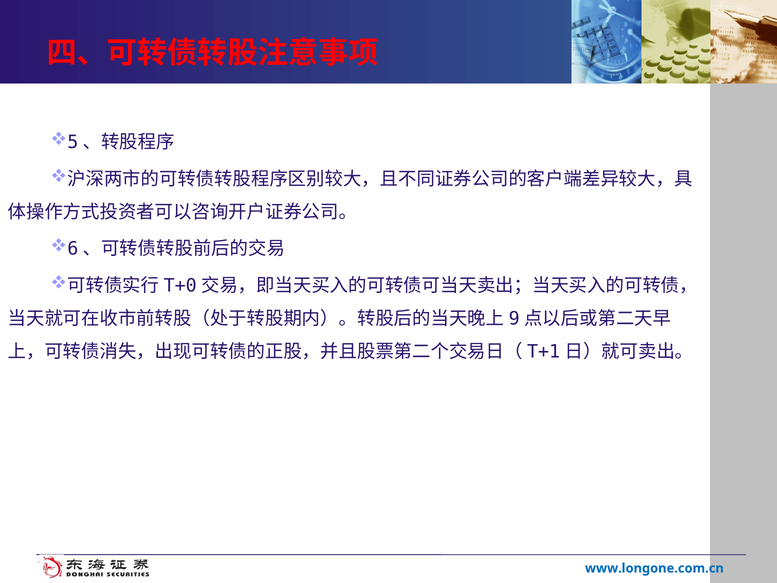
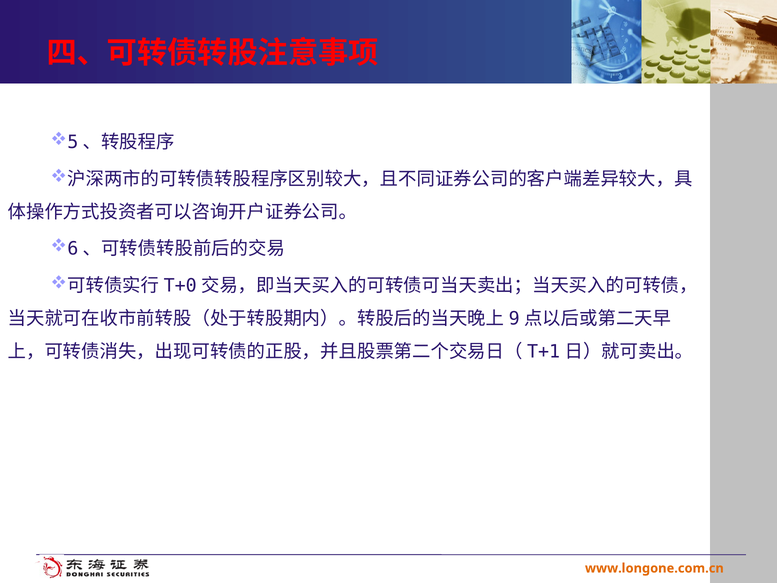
www.longone.com.cn colour: blue -> orange
